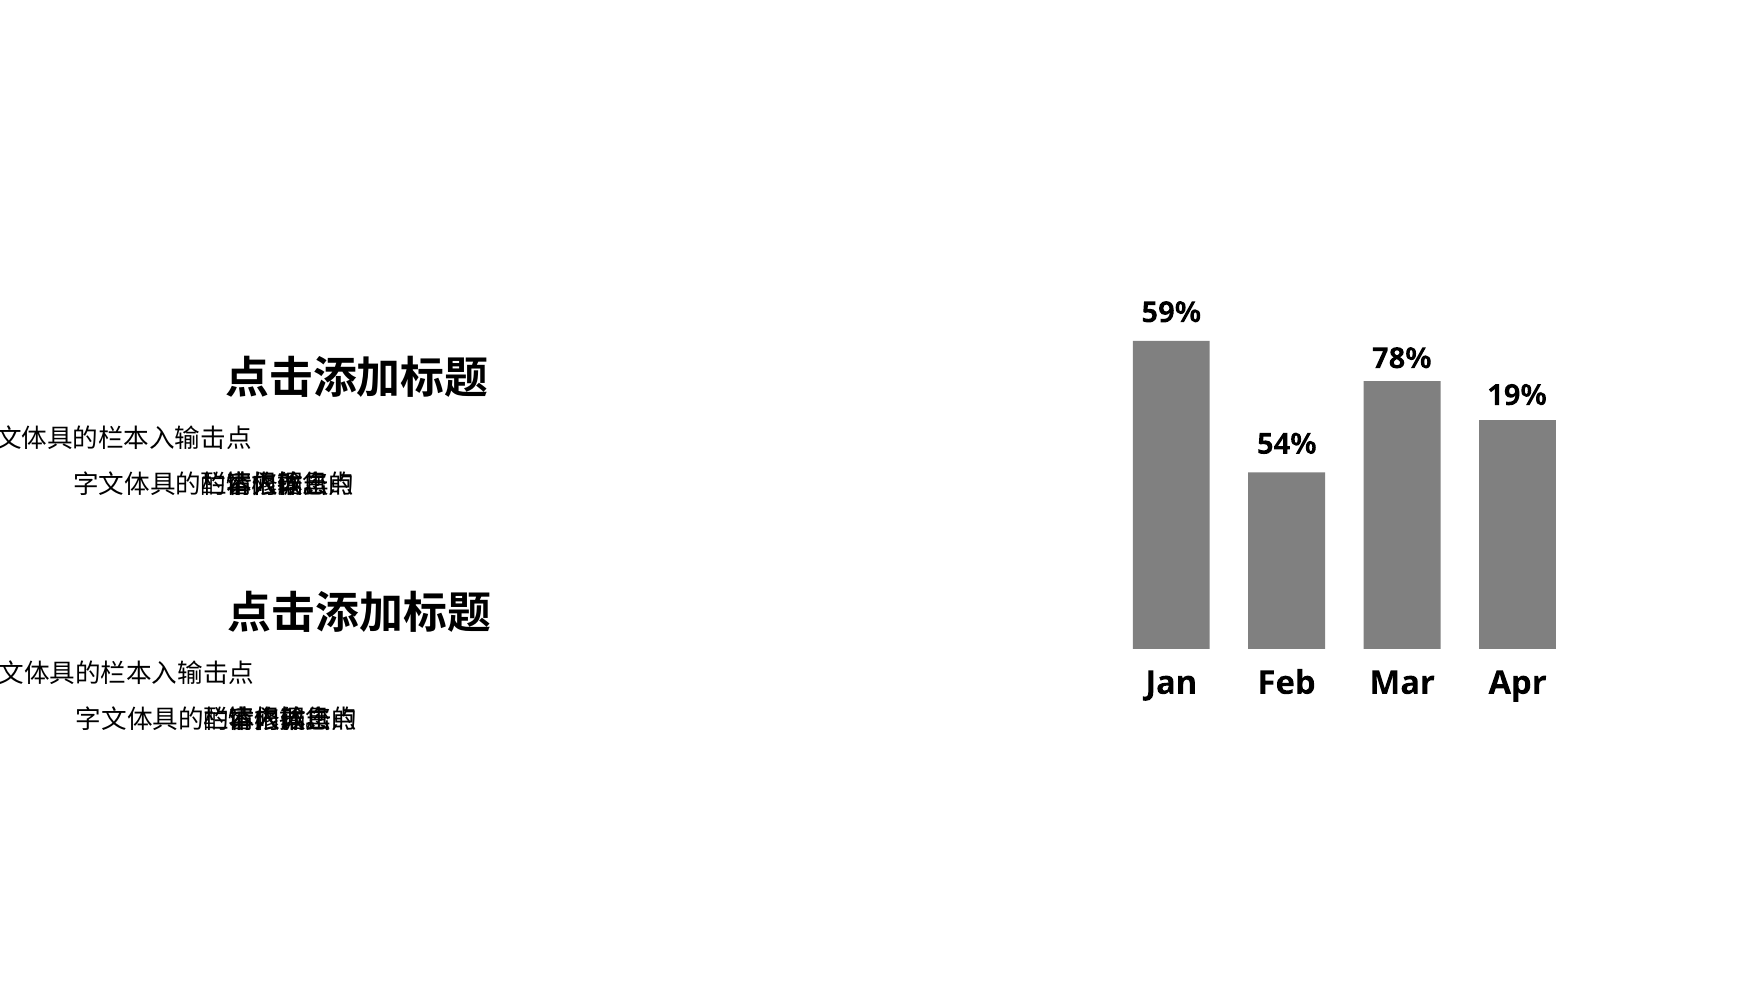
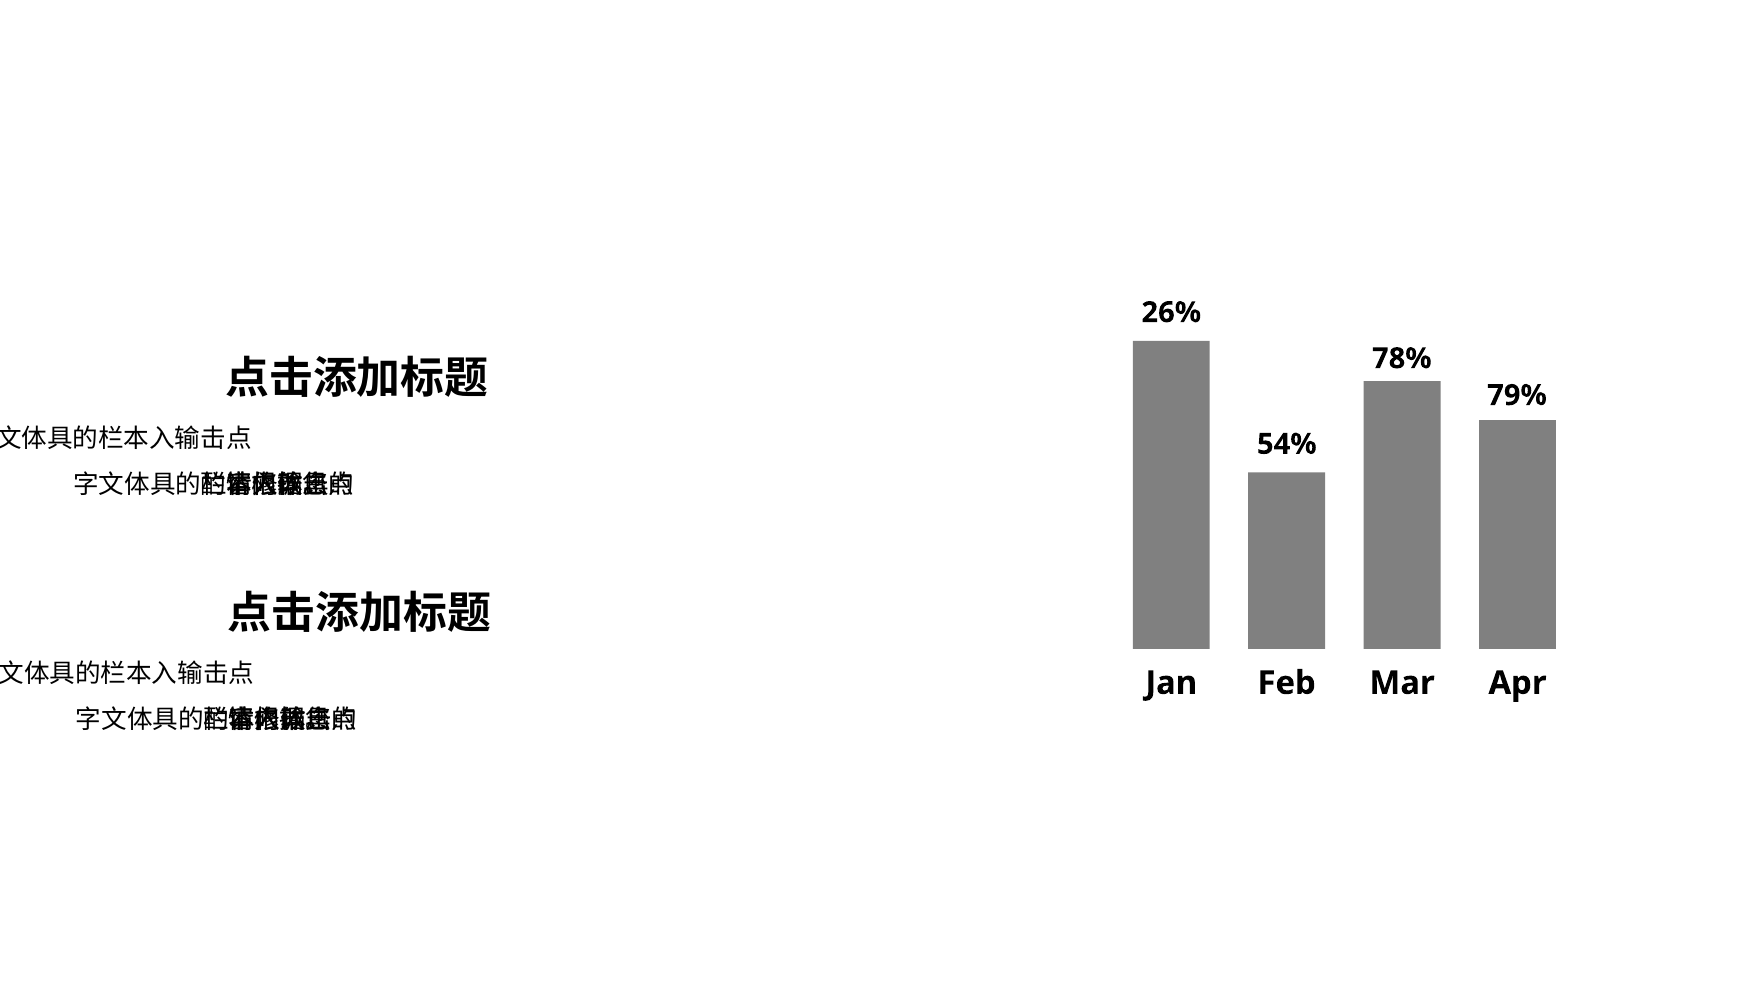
59%: 59% -> 26%
19%: 19% -> 79%
